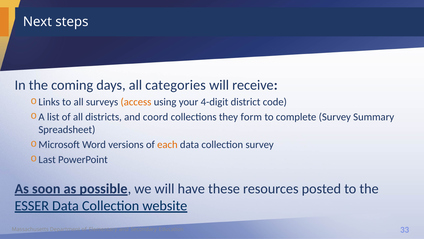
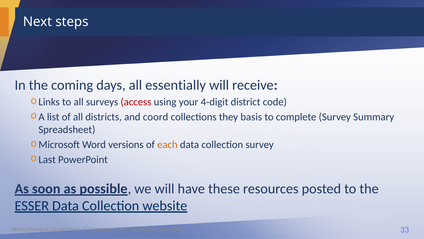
categories: categories -> essentially
access colour: orange -> red
form: form -> basis
